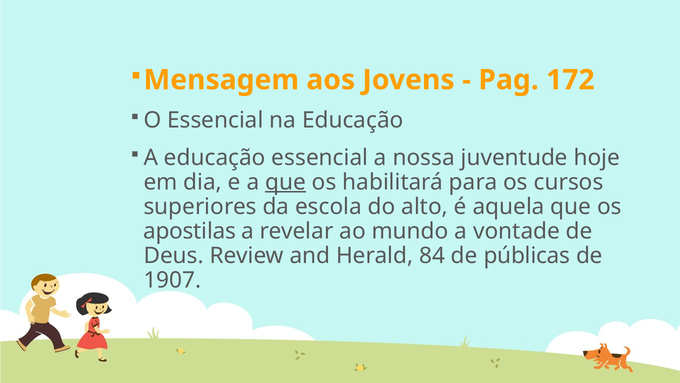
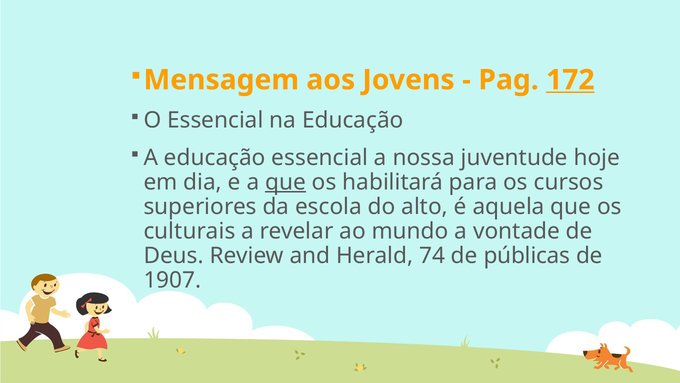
172 underline: none -> present
apostilas: apostilas -> culturais
84: 84 -> 74
